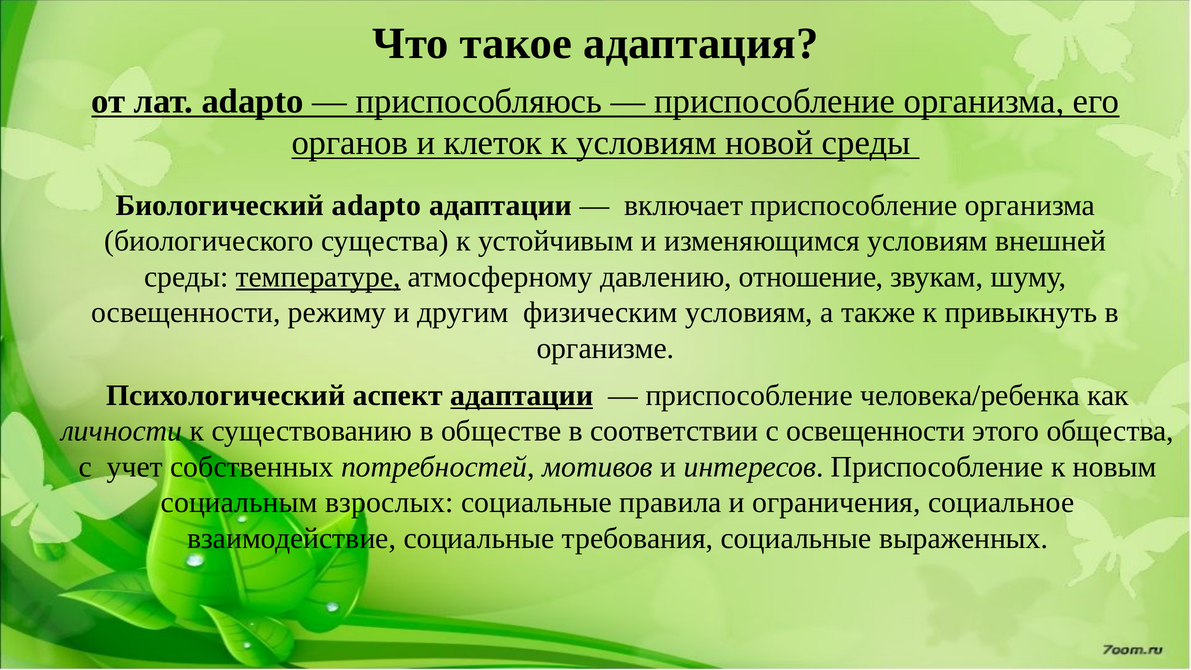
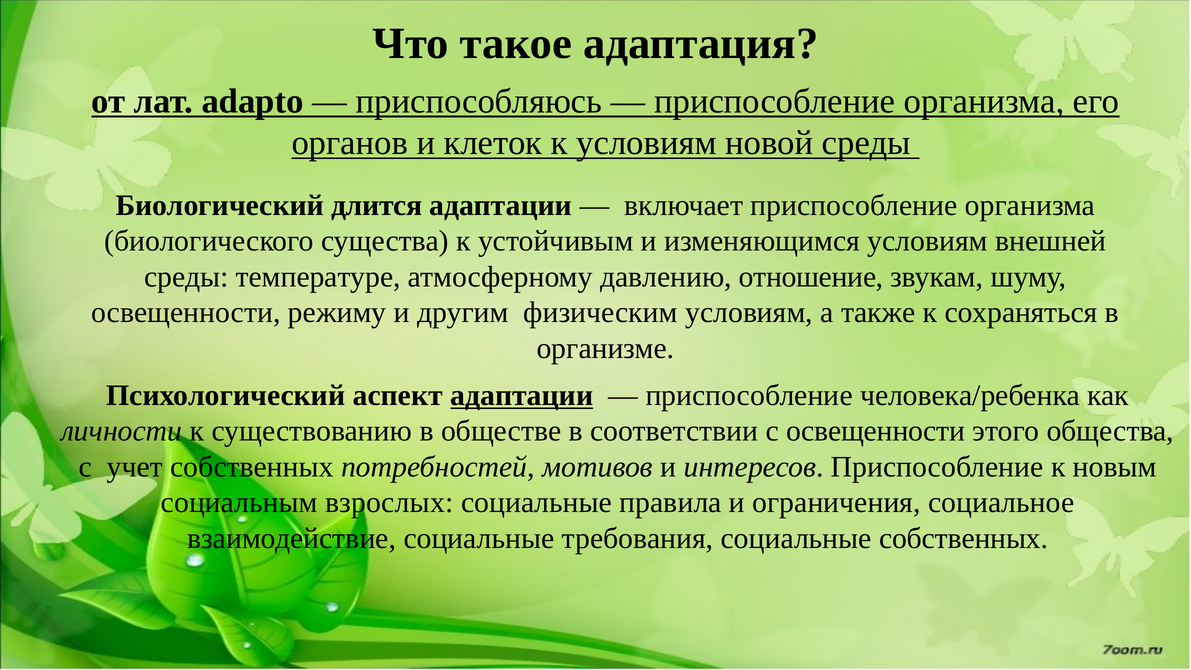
Биологический adapto: adapto -> длится
температуре underline: present -> none
привыкнуть: привыкнуть -> сохраняться
социальные выраженных: выраженных -> собственных
